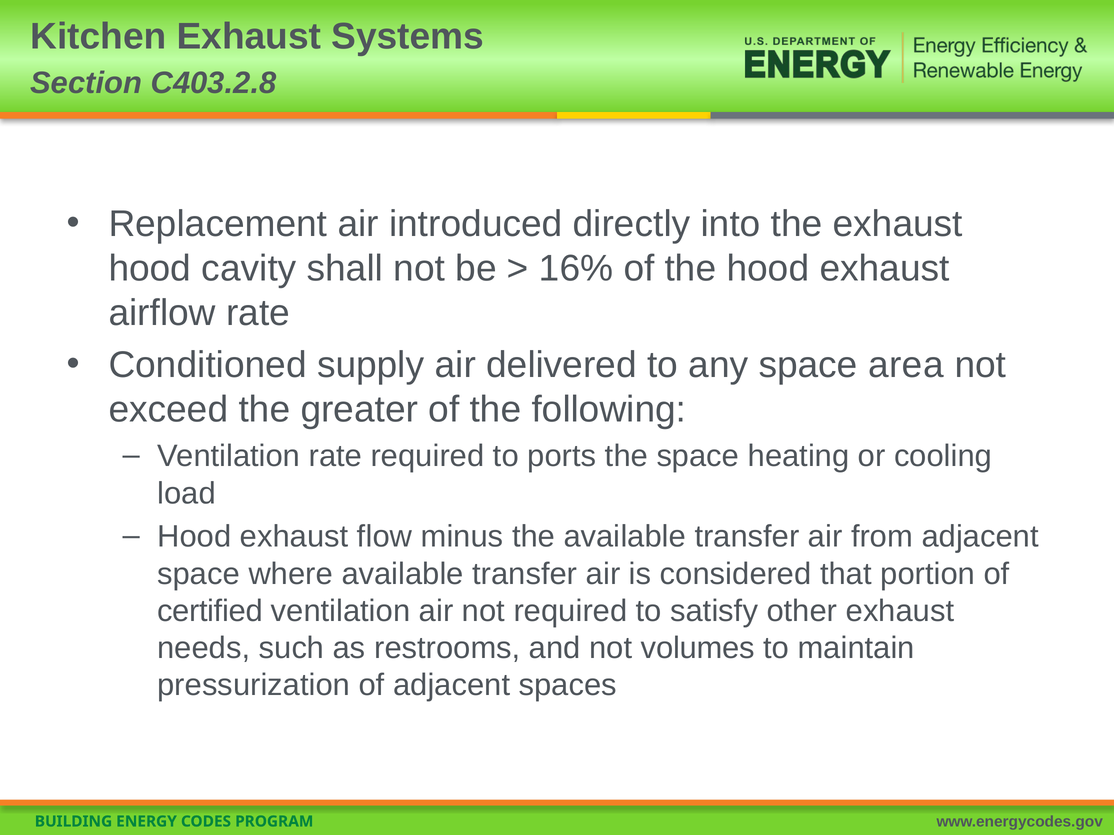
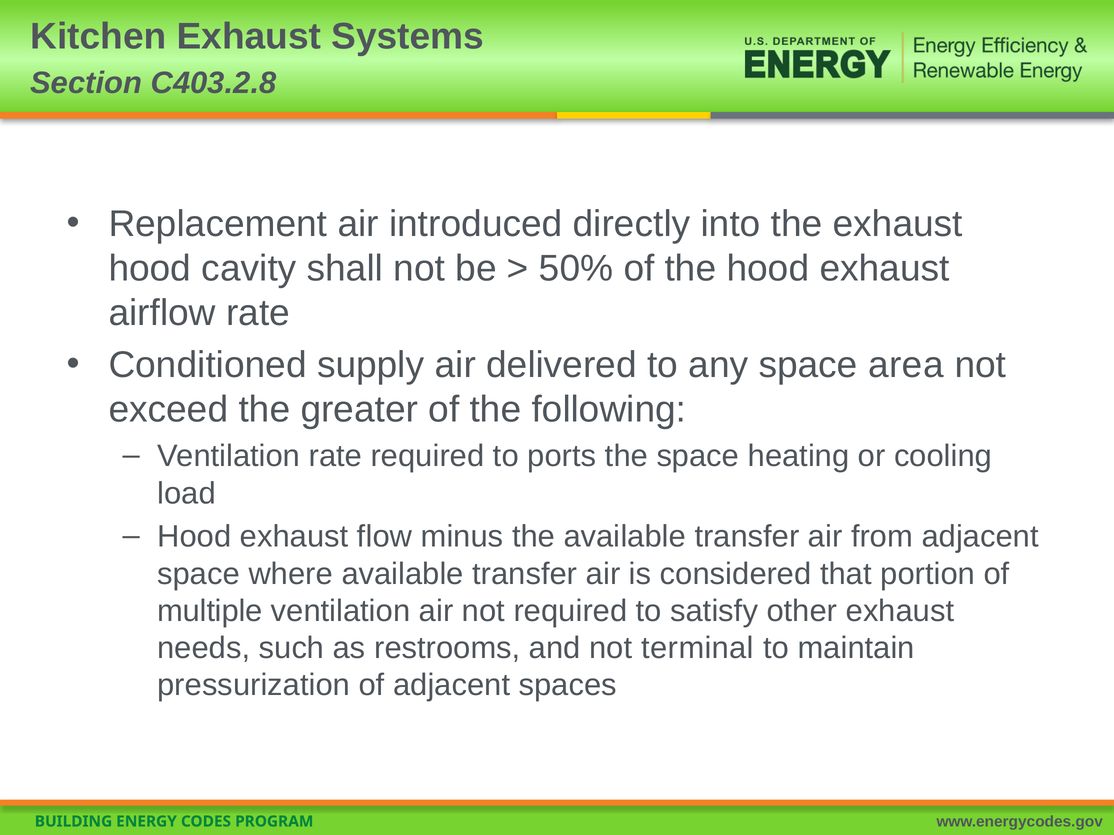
16%: 16% -> 50%
certified: certified -> multiple
volumes: volumes -> terminal
